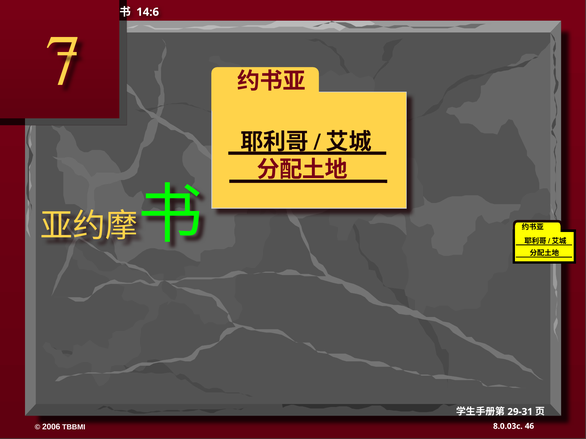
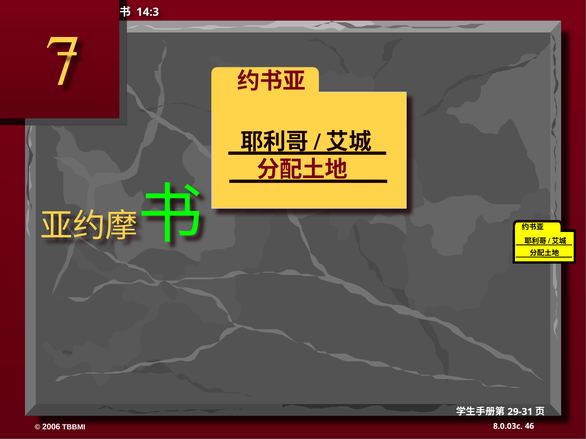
14:6: 14:6 -> 14:3
